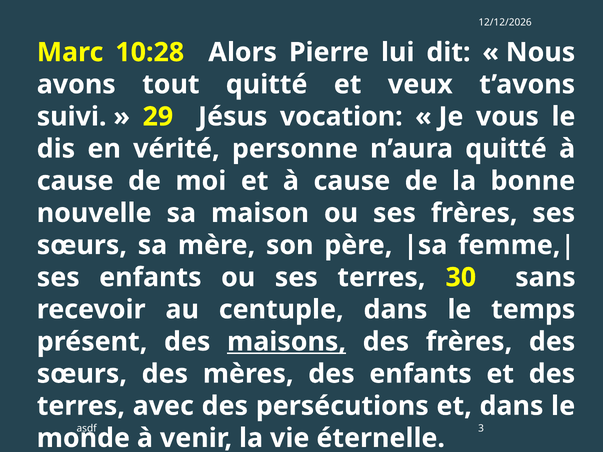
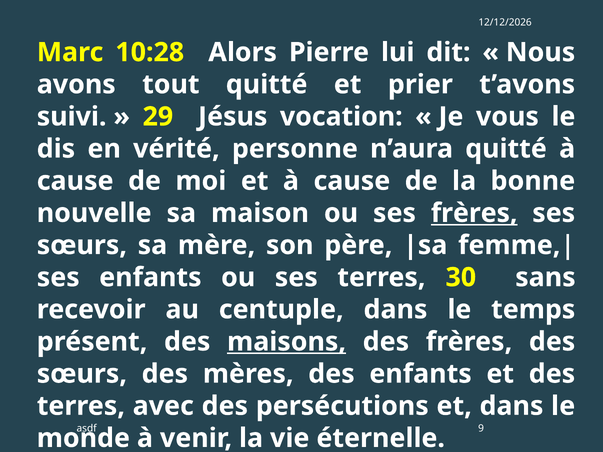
veux: veux -> prier
frères at (474, 213) underline: none -> present
3: 3 -> 9
